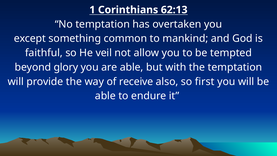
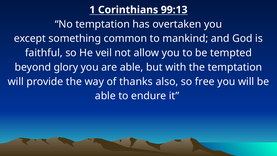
62:13: 62:13 -> 99:13
receive: receive -> thanks
first: first -> free
